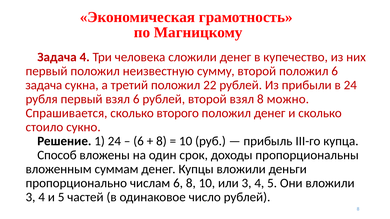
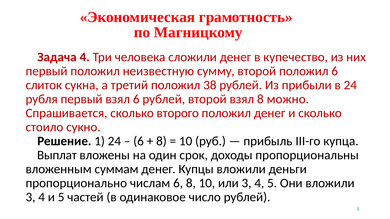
задача at (44, 85): задача -> слиток
22: 22 -> 38
Способ: Способ -> Выплат
